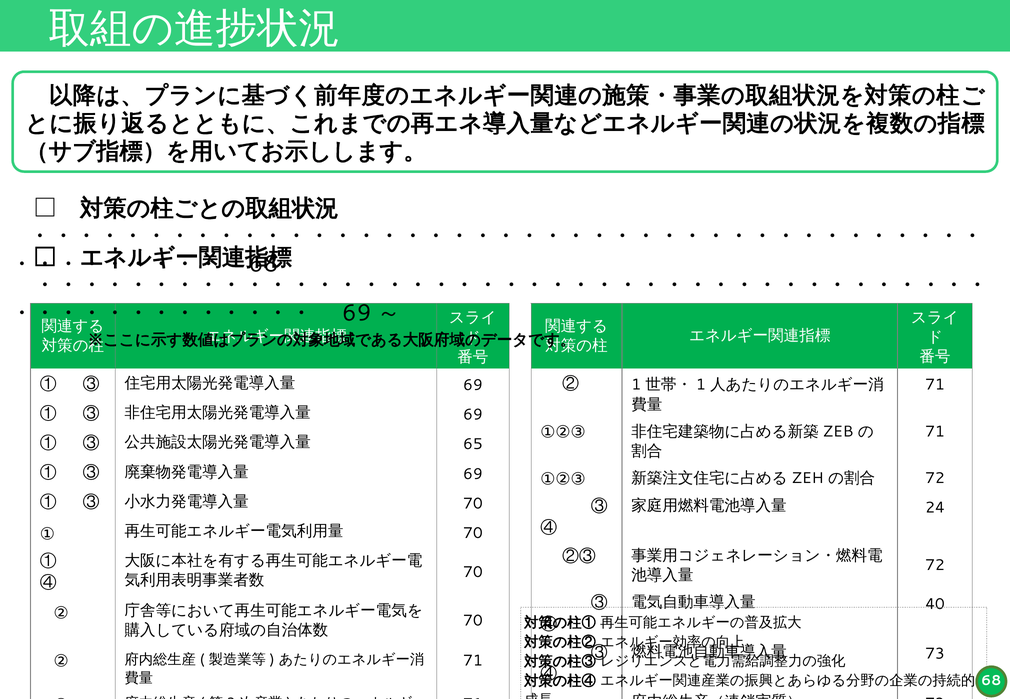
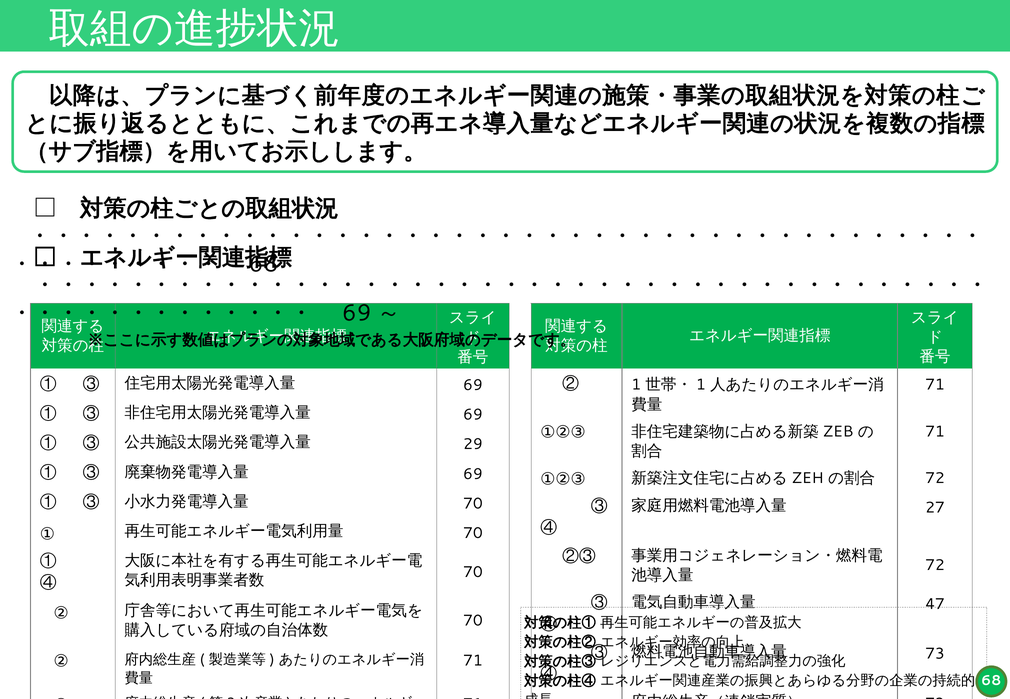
65: 65 -> 29
24: 24 -> 27
40: 40 -> 47
